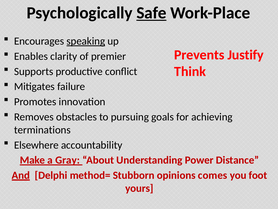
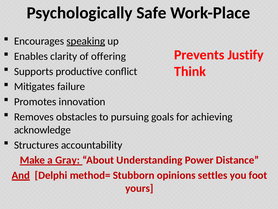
Safe underline: present -> none
premier: premier -> offering
terminations: terminations -> acknowledge
Elsewhere: Elsewhere -> Structures
comes: comes -> settles
